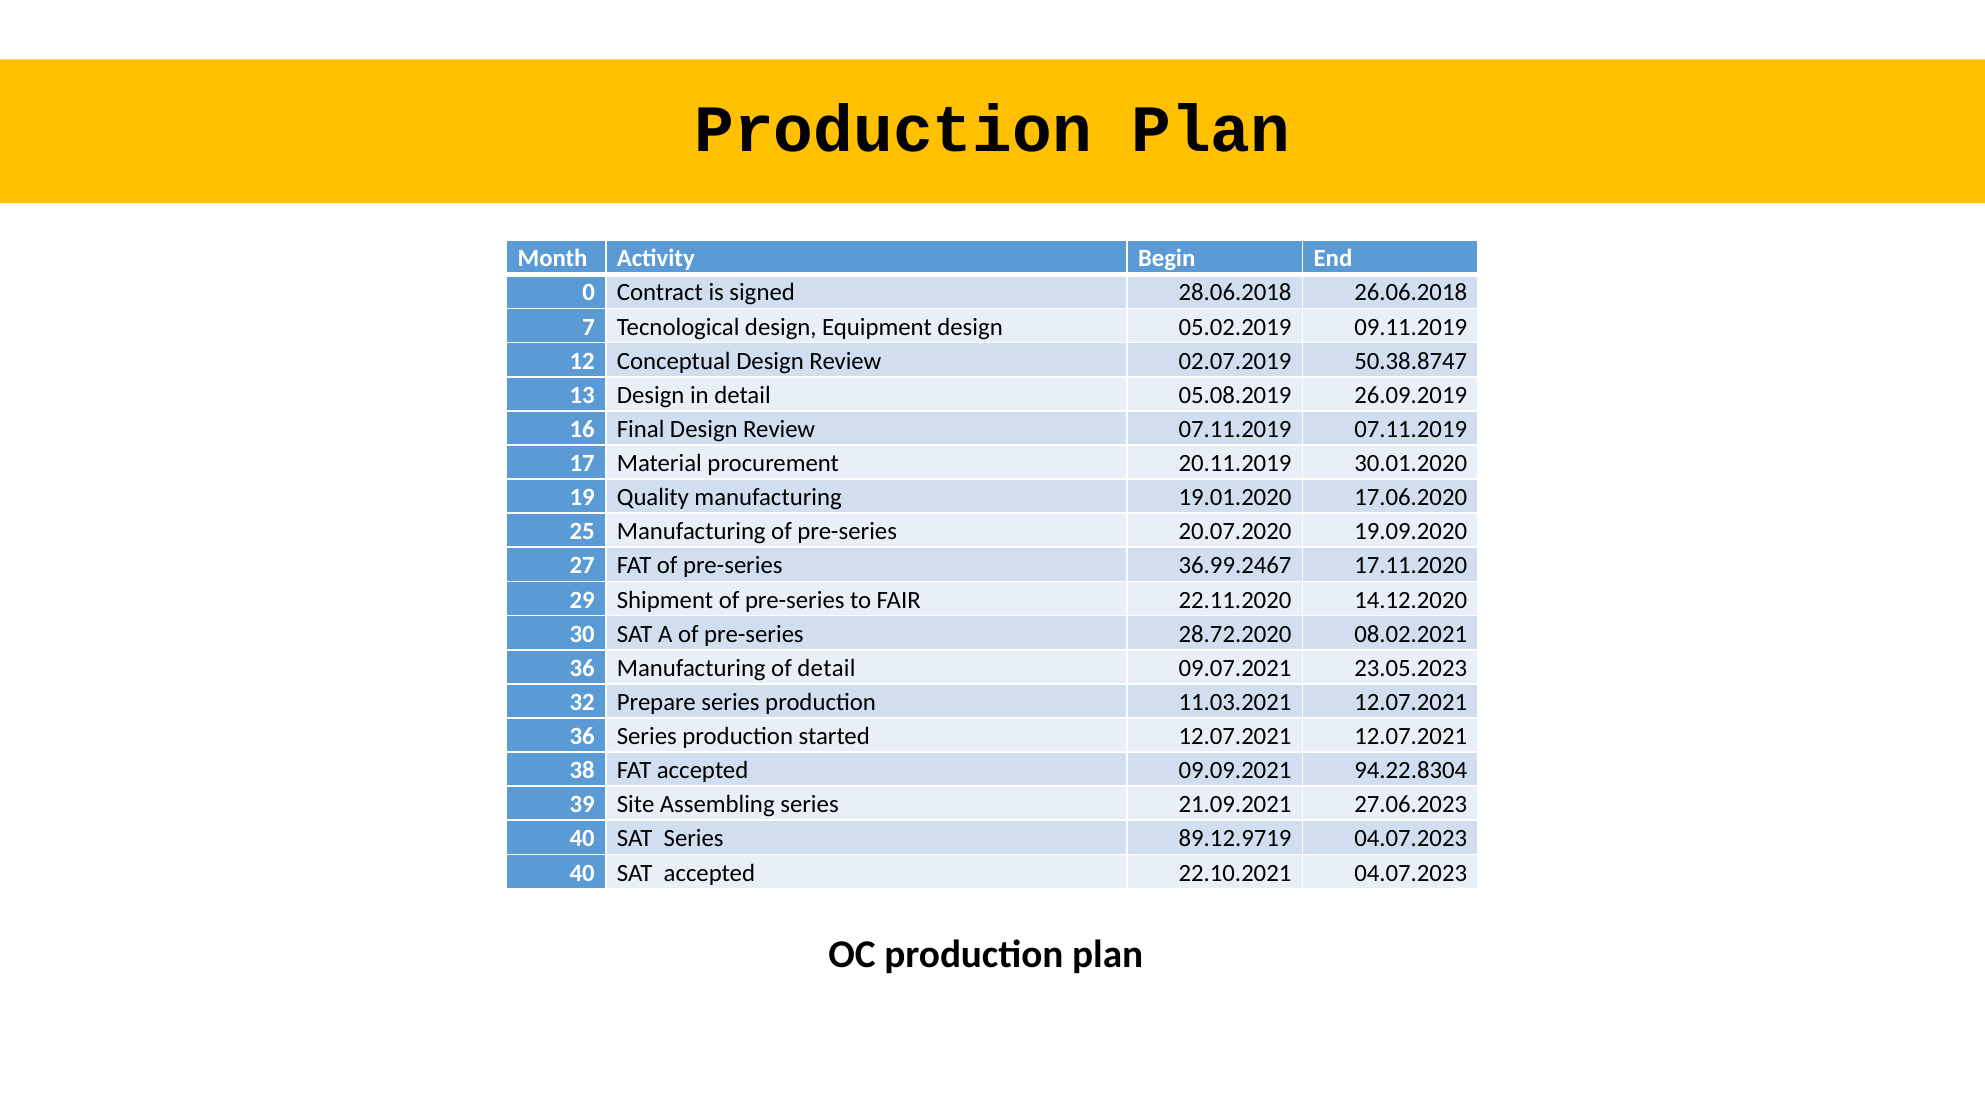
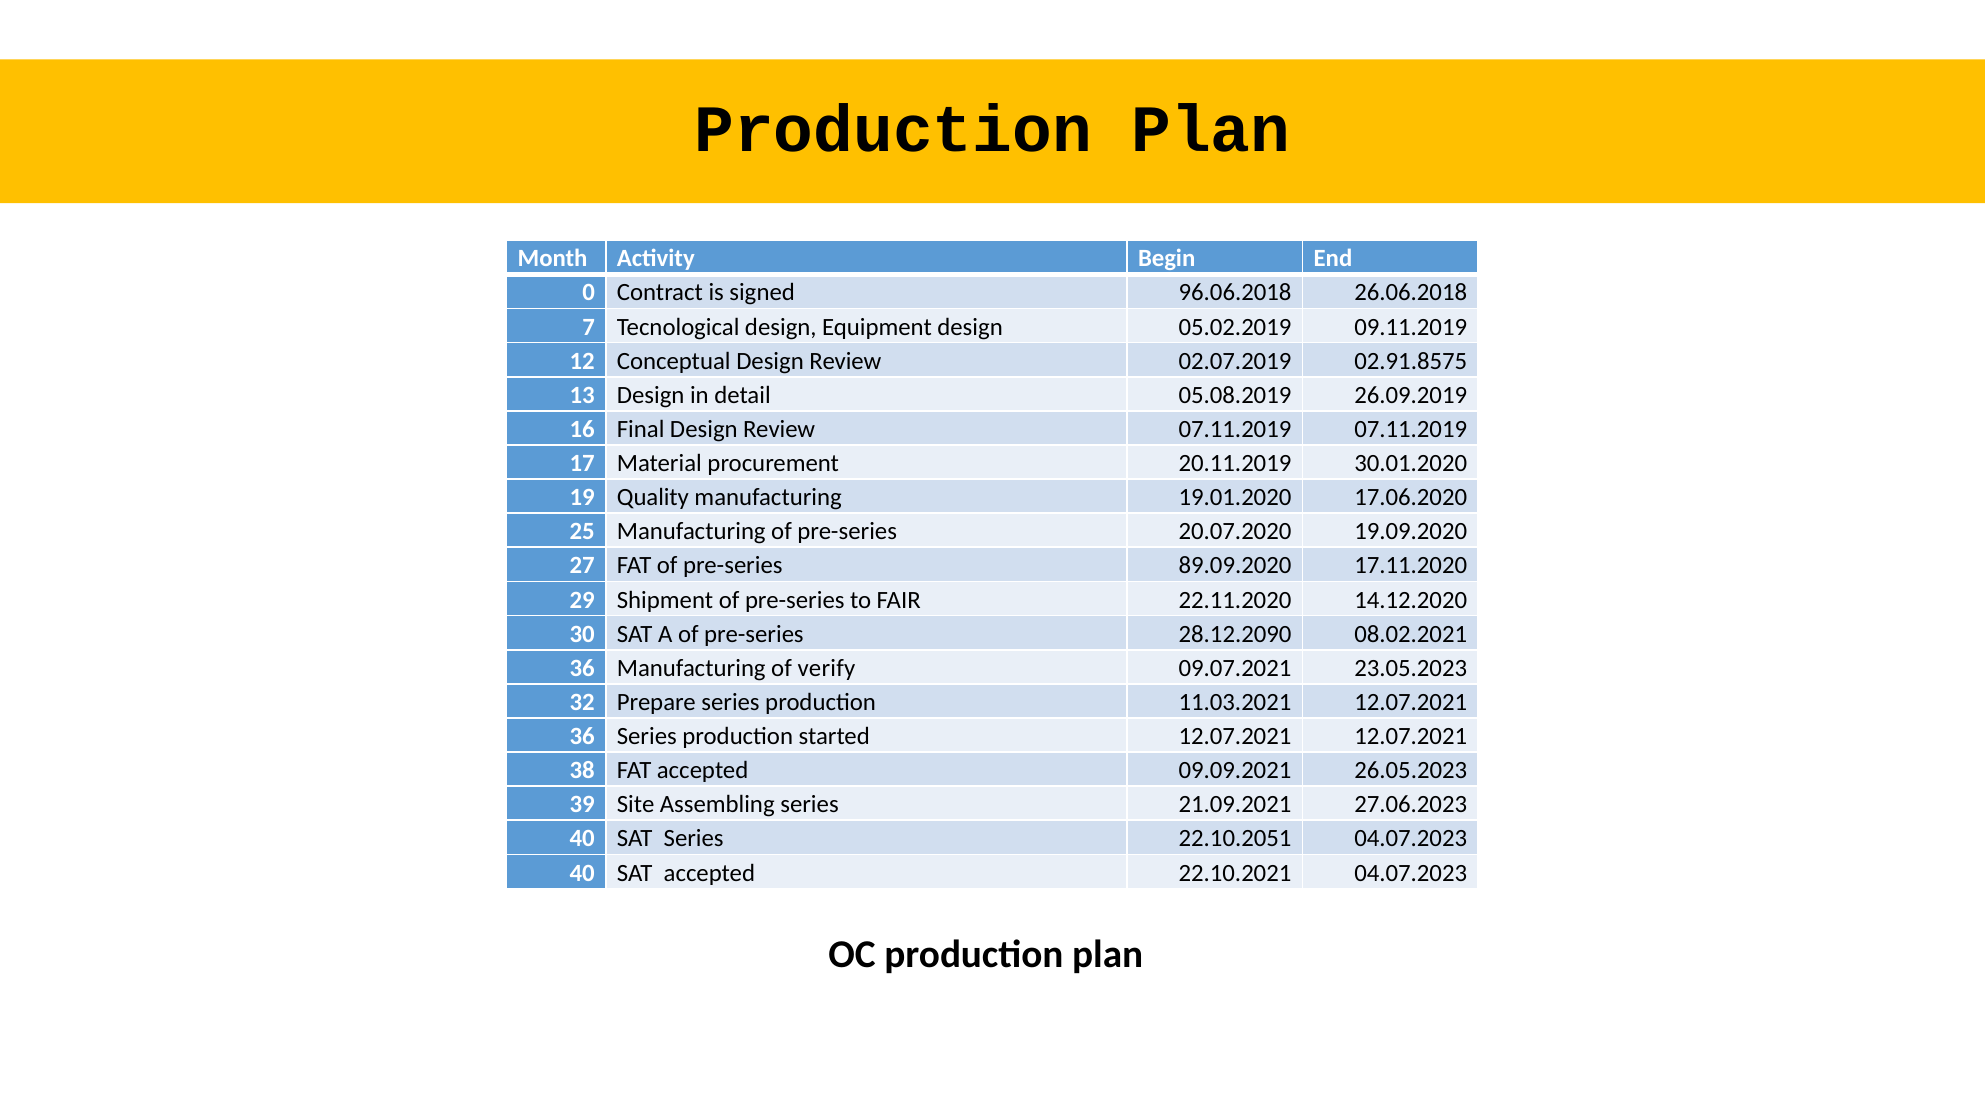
28.06.2018: 28.06.2018 -> 96.06.2018
50.38.8747: 50.38.8747 -> 02.91.8575
36.99.2467: 36.99.2467 -> 89.09.2020
28.72.2020: 28.72.2020 -> 28.12.2090
of detail: detail -> verify
94.22.8304: 94.22.8304 -> 26.05.2023
89.12.9719: 89.12.9719 -> 22.10.2051
